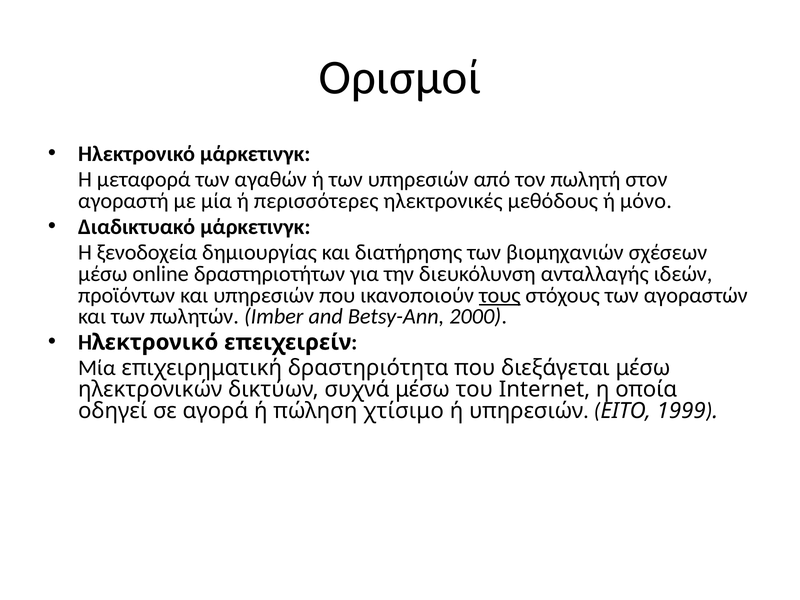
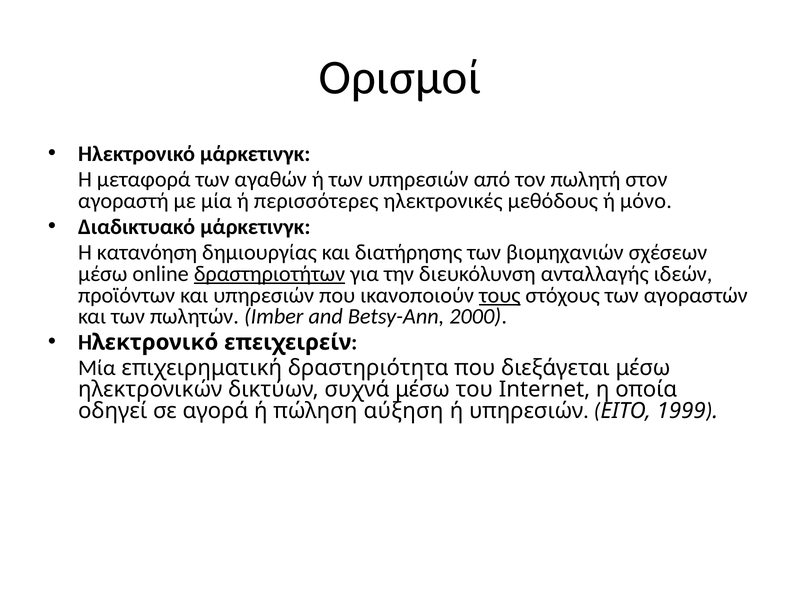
ξενοδοχεία: ξενοδοχεία -> κατανόηση
δραστηριοτήτων underline: none -> present
χτίσιμο: χτίσιμο -> αύξηση
